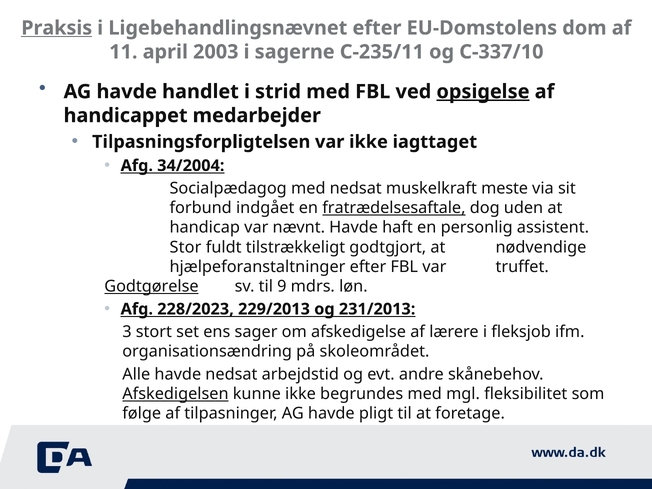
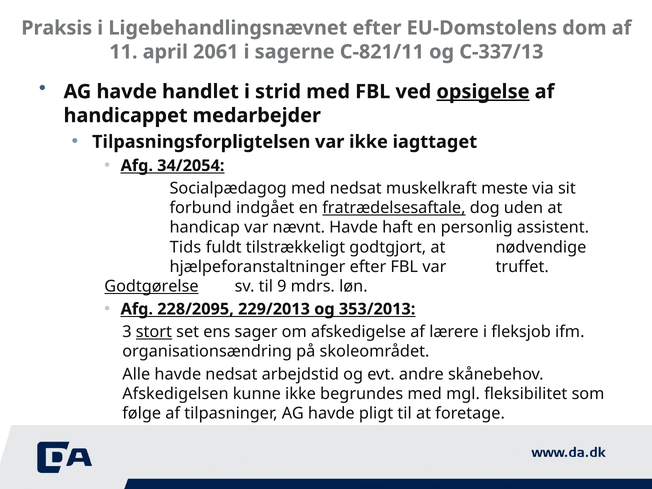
Praksis underline: present -> none
2003: 2003 -> 2061
C-235/11: C-235/11 -> C-821/11
C-337/10: C-337/10 -> C-337/13
34/2004: 34/2004 -> 34/2054
Stor: Stor -> Tids
228/2023: 228/2023 -> 228/2095
231/2013: 231/2013 -> 353/2013
stort underline: none -> present
Afskedigelsen underline: present -> none
